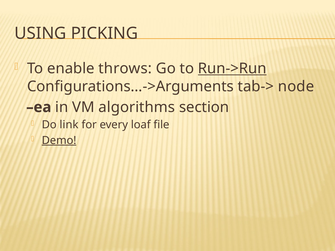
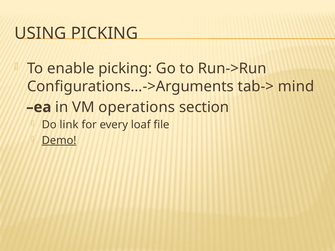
enable throws: throws -> picking
Run->Run underline: present -> none
node: node -> mind
algorithms: algorithms -> operations
